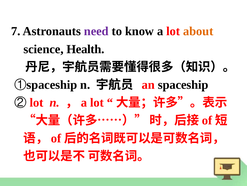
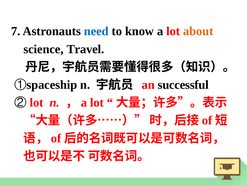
need colour: purple -> blue
Health: Health -> Travel
an spaceship: spaceship -> successful
